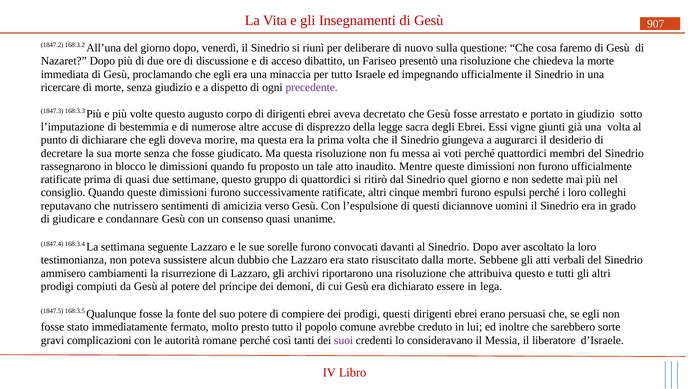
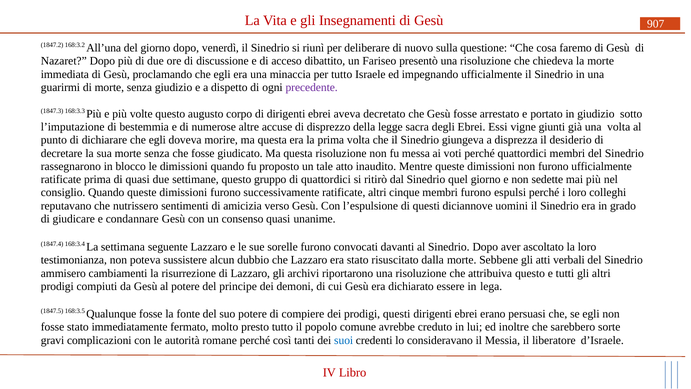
ricercare: ricercare -> guarirmi
augurarci: augurarci -> disprezza
suoi colour: purple -> blue
